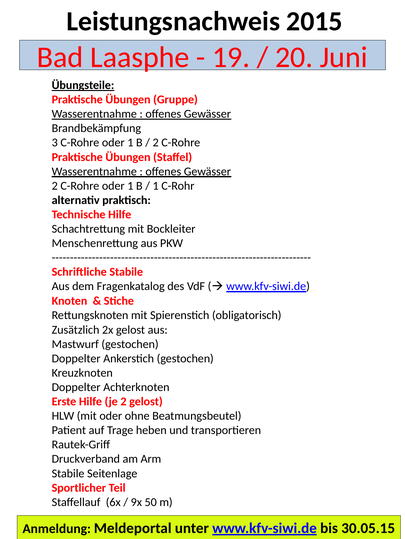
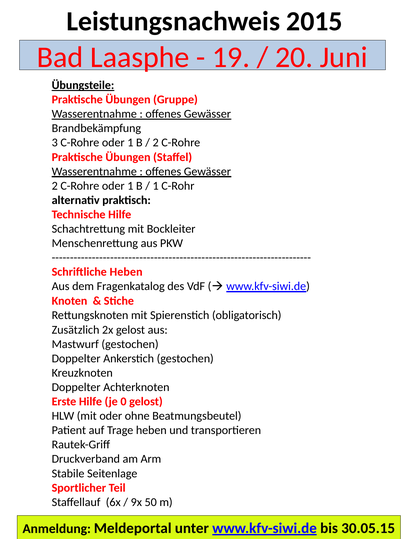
Schriftliche Stabile: Stabile -> Heben
je 2: 2 -> 0
